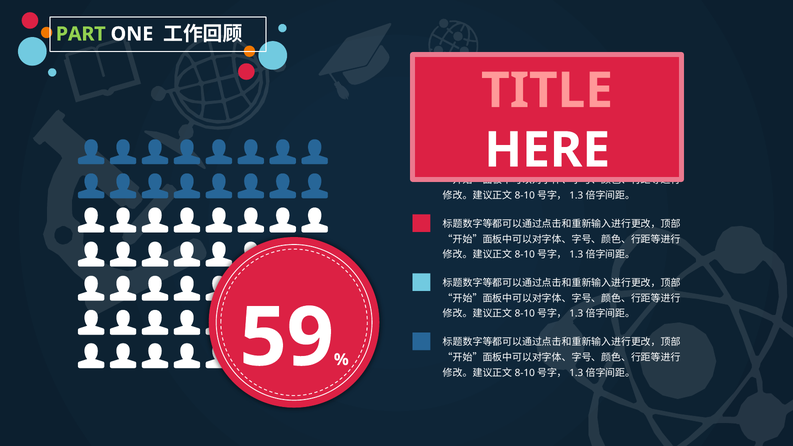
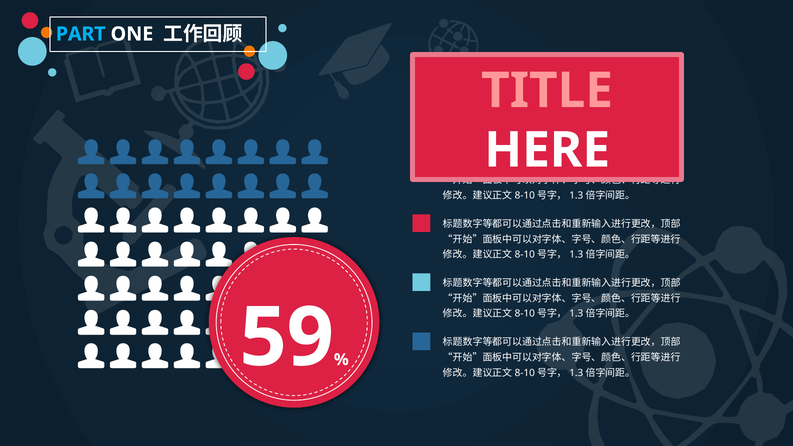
PART colour: light green -> light blue
